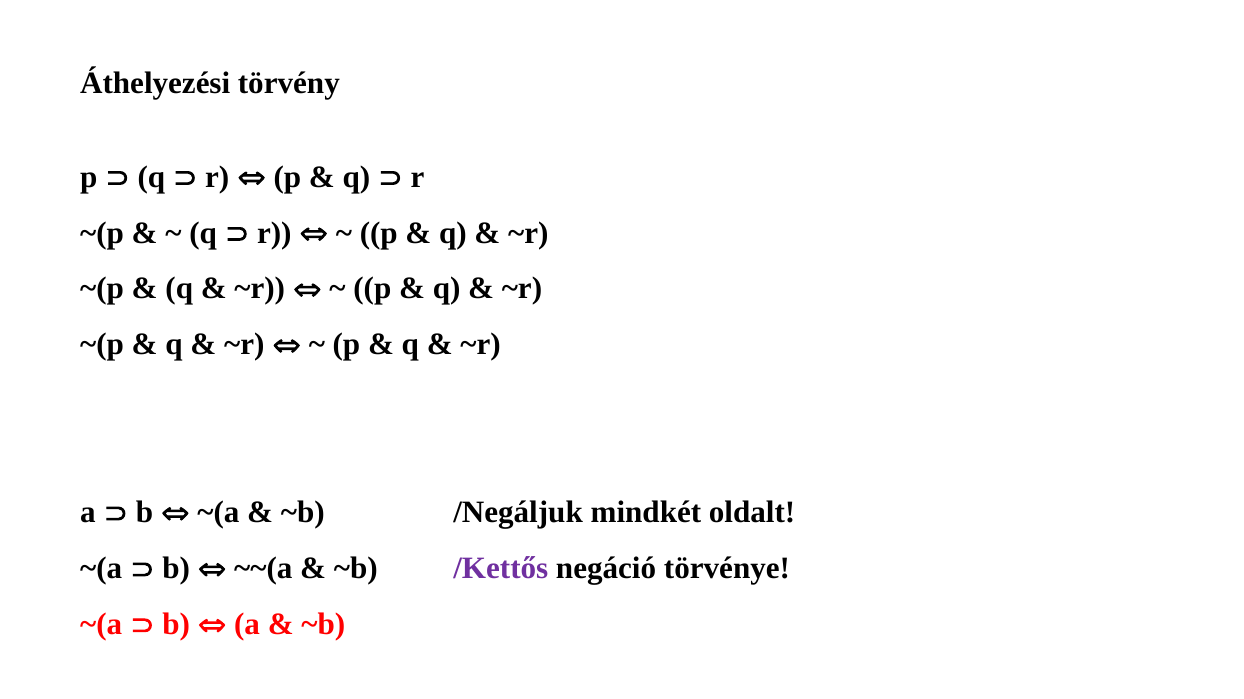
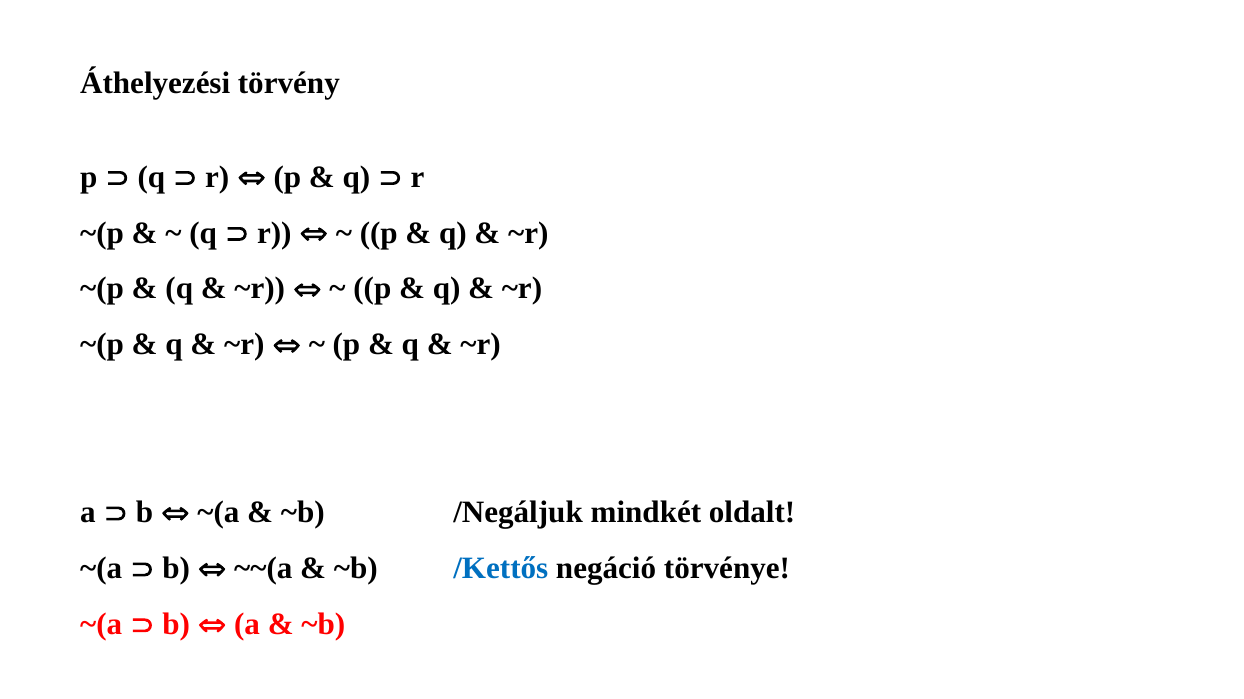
/Kettős colour: purple -> blue
